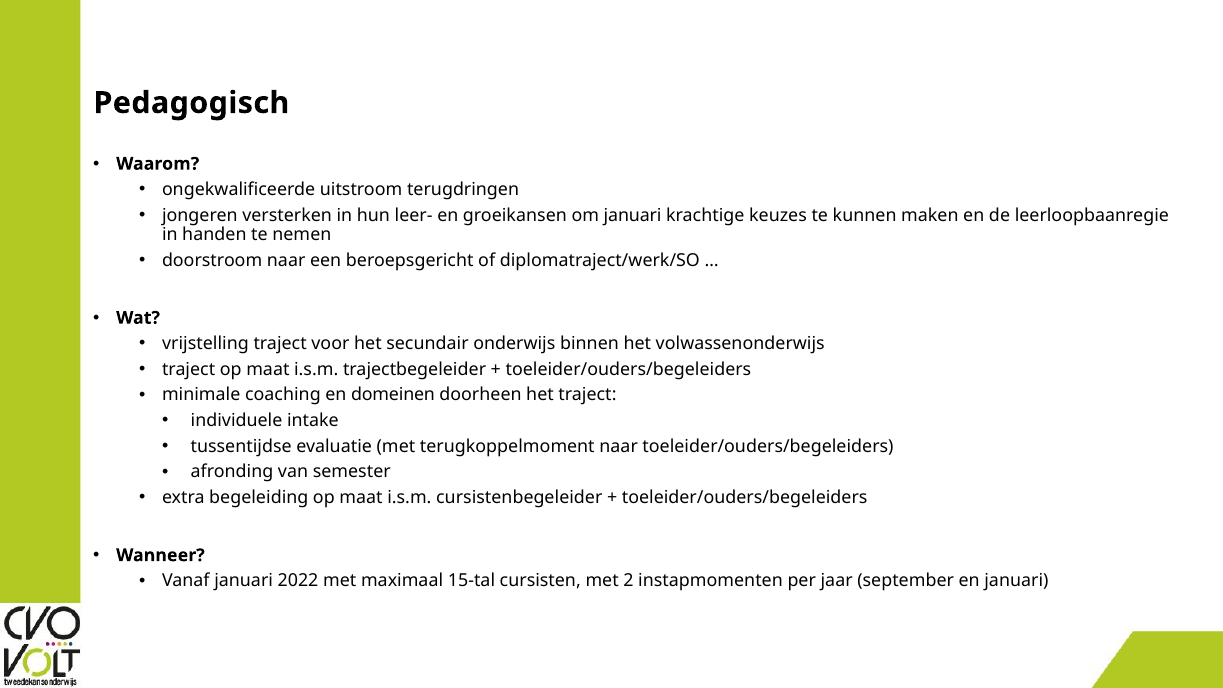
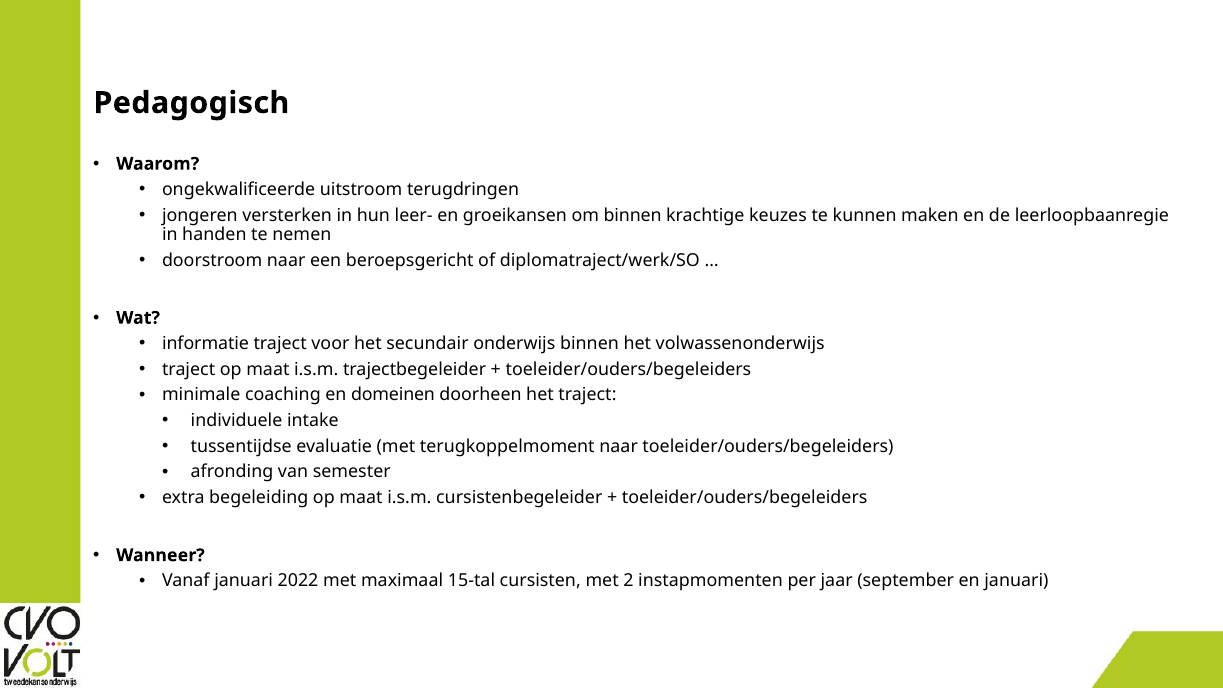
om januari: januari -> binnen
vrijstelling: vrijstelling -> informatie
